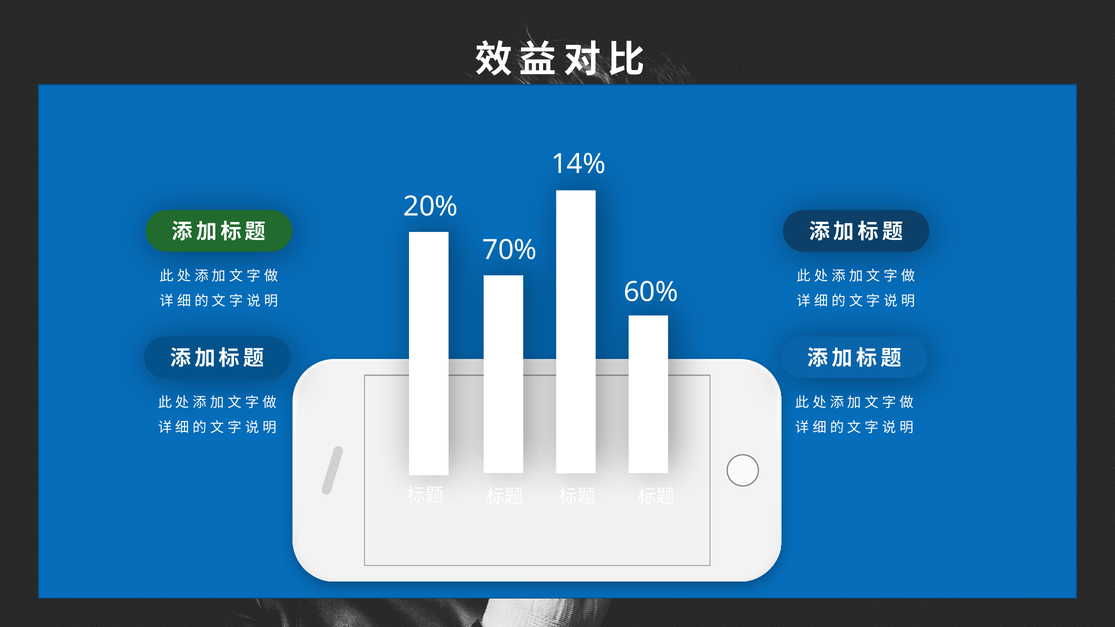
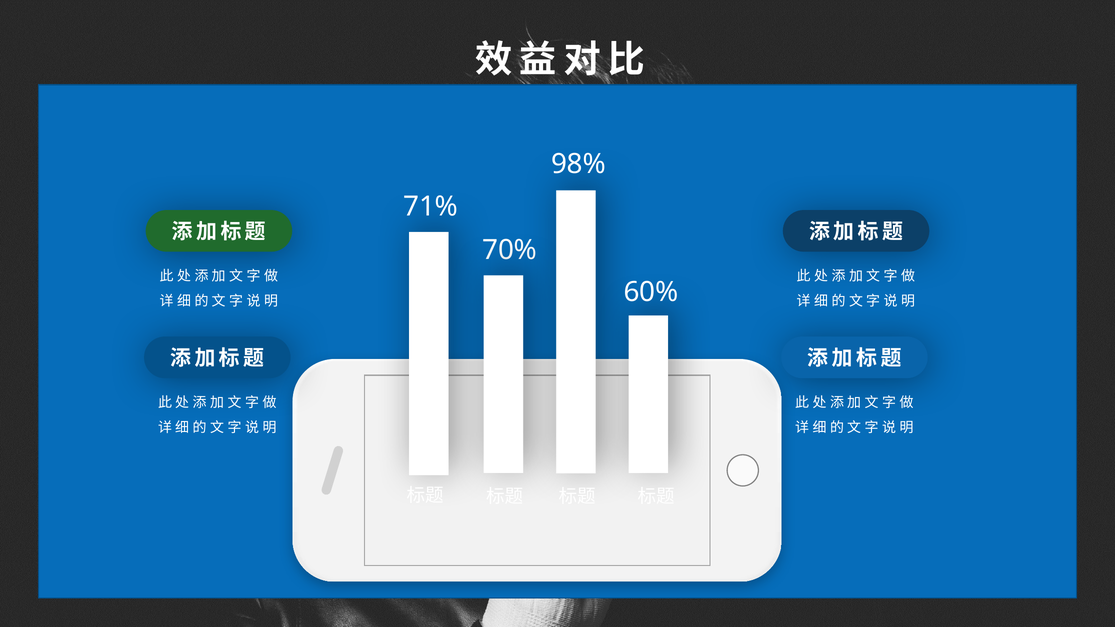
14%: 14% -> 98%
20%: 20% -> 71%
